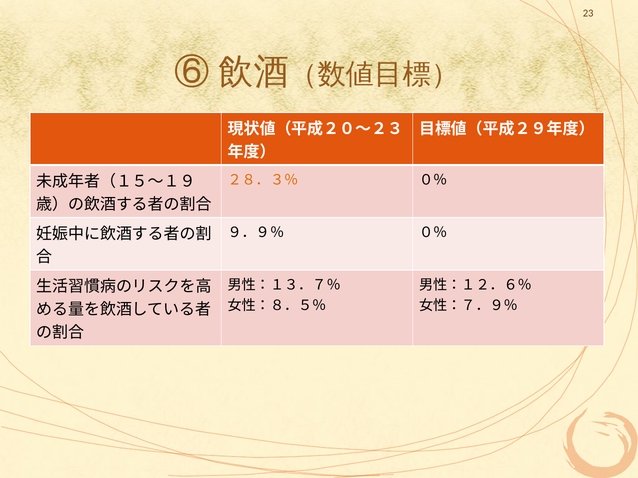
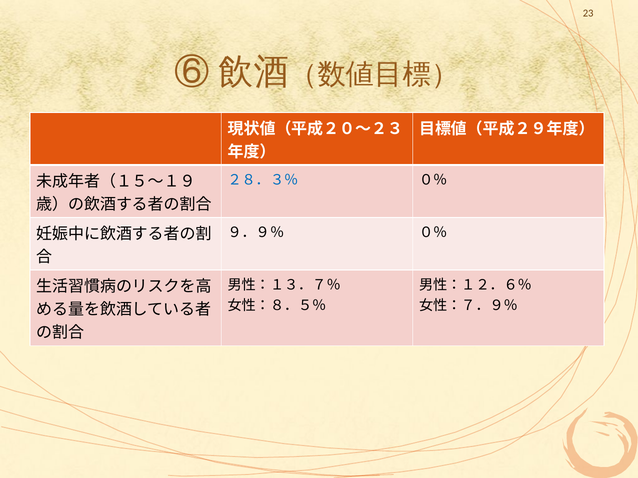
２８．３％ colour: orange -> blue
